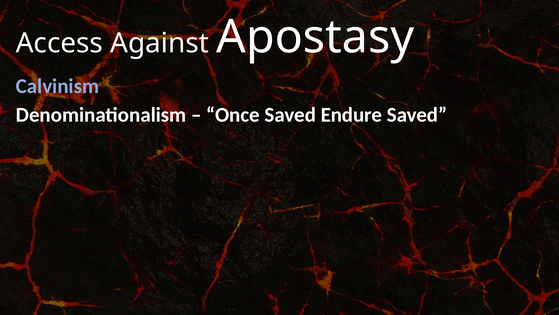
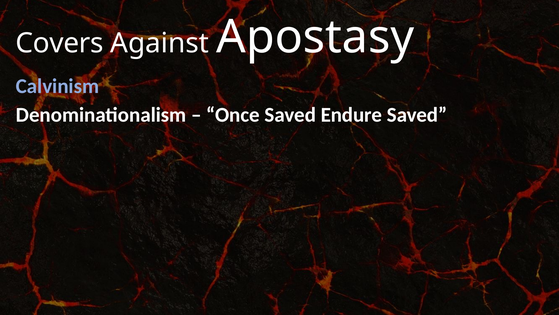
Access: Access -> Covers
